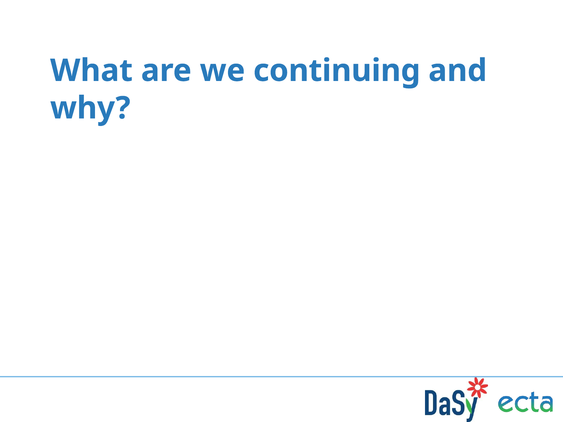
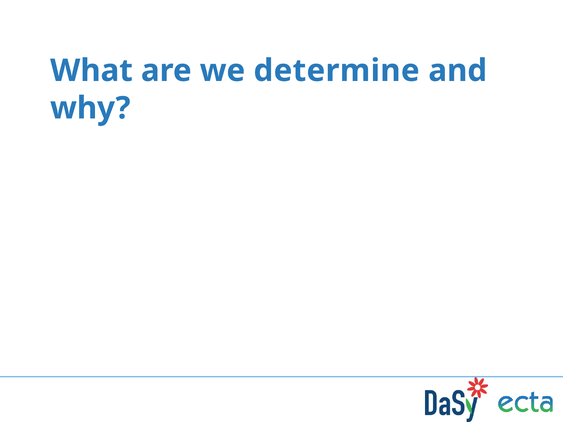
continuing: continuing -> determine
